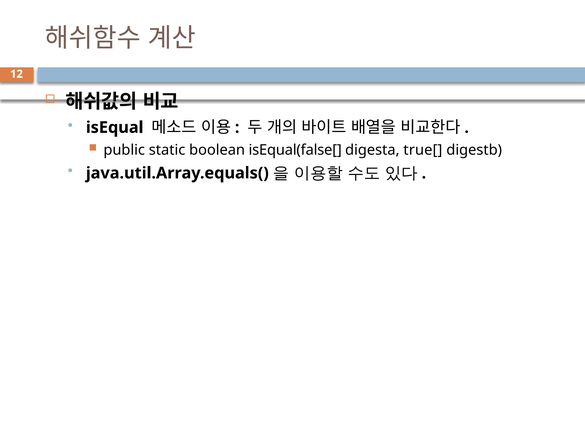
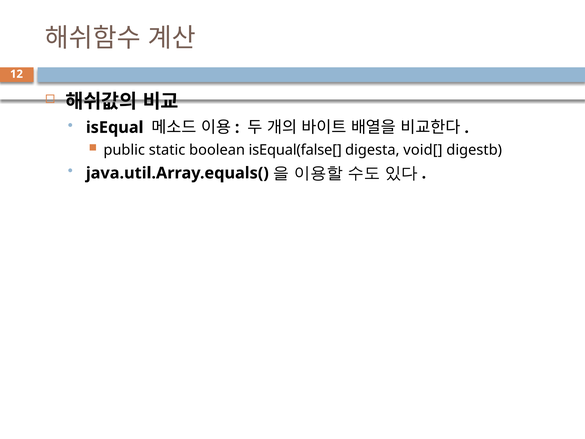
true[: true[ -> void[
